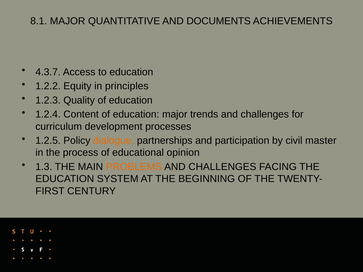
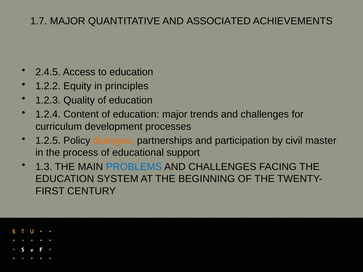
8.1: 8.1 -> 1.7
DOCUMENTS: DOCUMENTS -> ASSOCIATED
4.3.7: 4.3.7 -> 2.4.5
opinion: opinion -> support
PROBLEMS colour: orange -> blue
